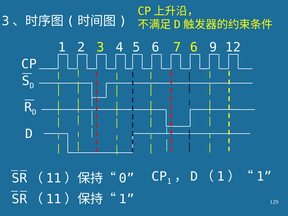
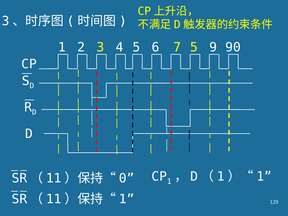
7 6: 6 -> 5
12: 12 -> 90
